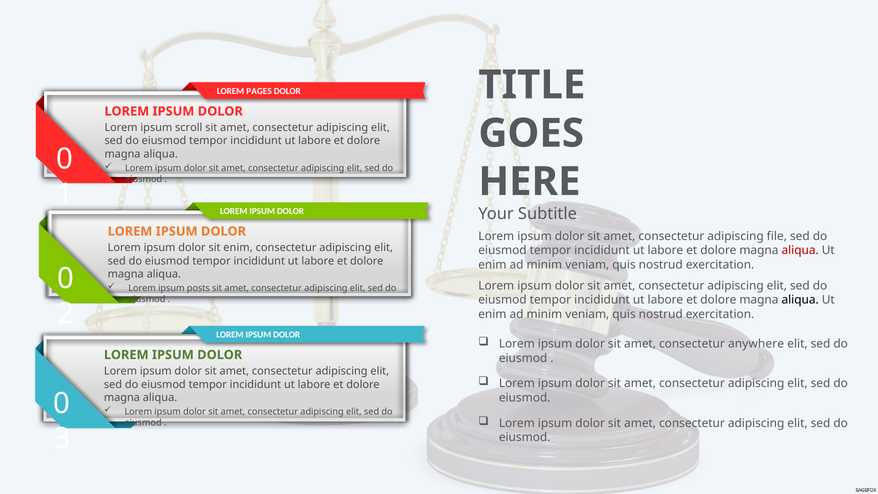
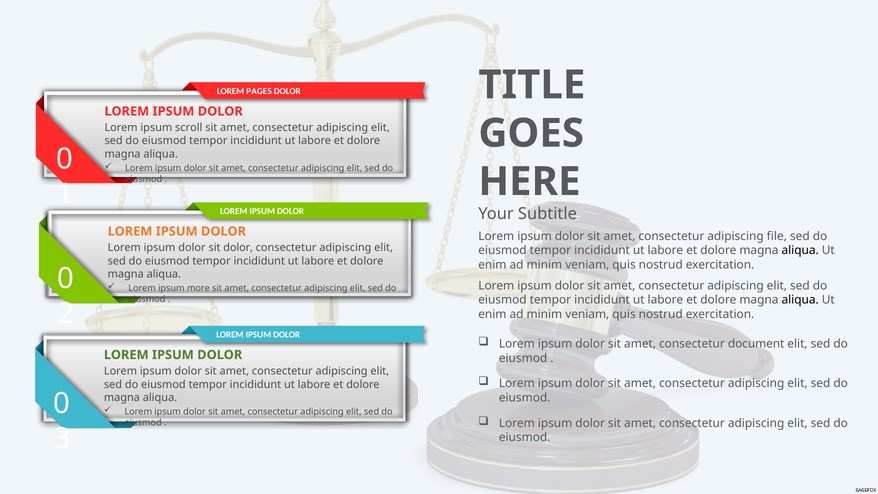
sit enim: enim -> dolor
aliqua at (800, 250) colour: red -> black
posts: posts -> more
anywhere: anywhere -> document
